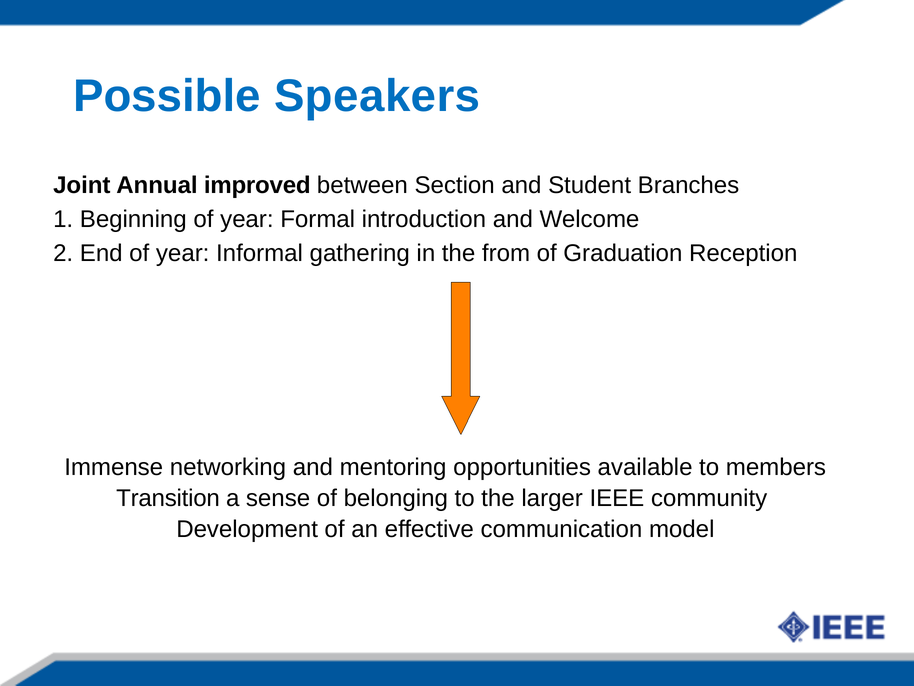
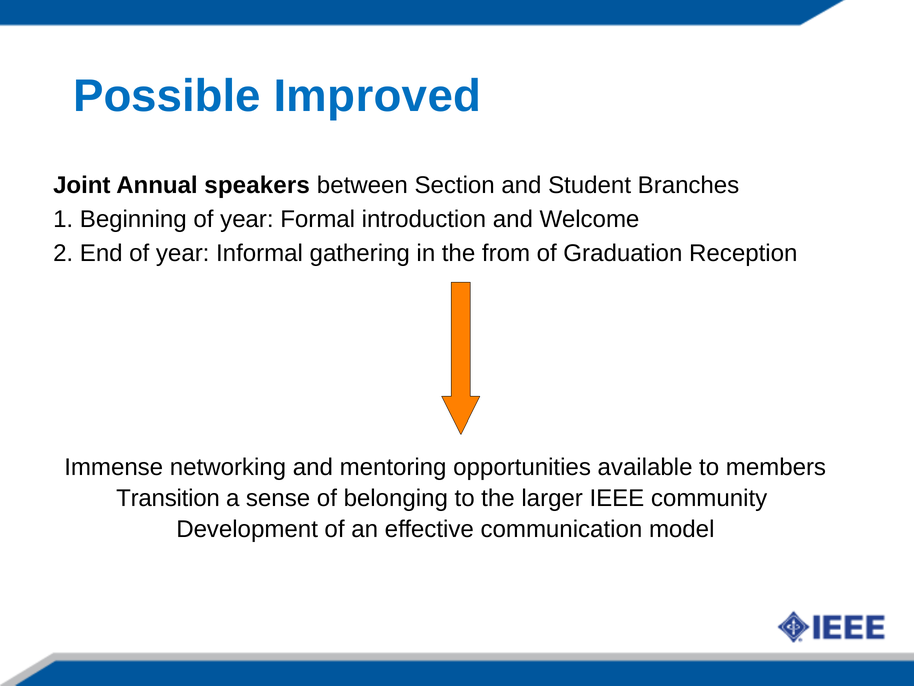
Speakers: Speakers -> Improved
improved: improved -> speakers
